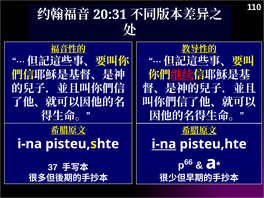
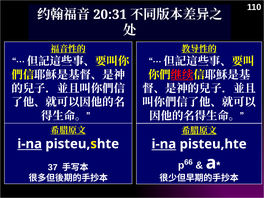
i-na at (30, 144) underline: none -> present
